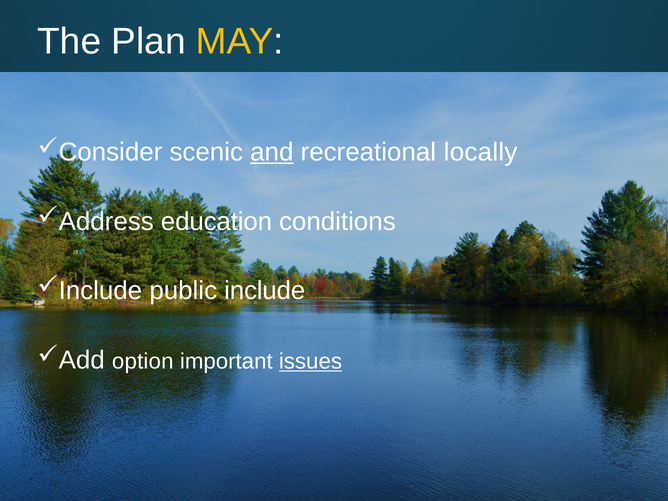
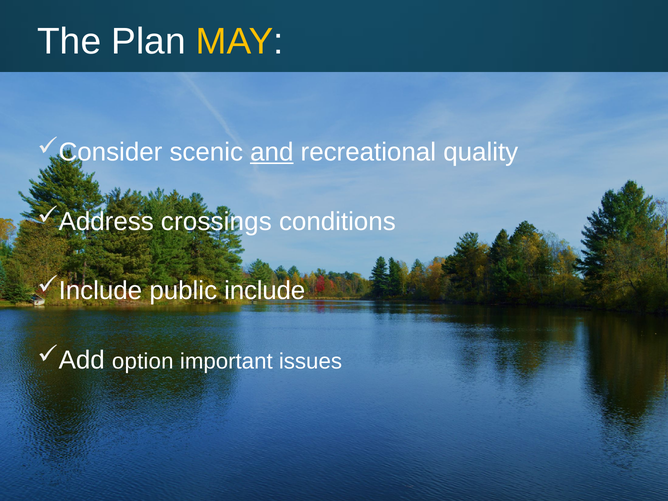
locally: locally -> quality
education: education -> crossings
issues underline: present -> none
